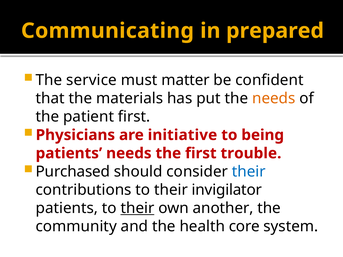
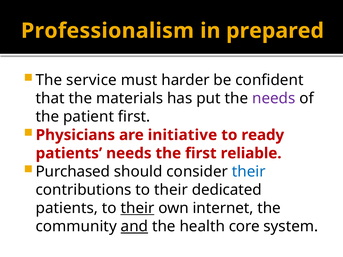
Communicating: Communicating -> Professionalism
matter: matter -> harder
needs at (274, 99) colour: orange -> purple
being: being -> ready
trouble: trouble -> reliable
invigilator: invigilator -> dedicated
another: another -> internet
and underline: none -> present
